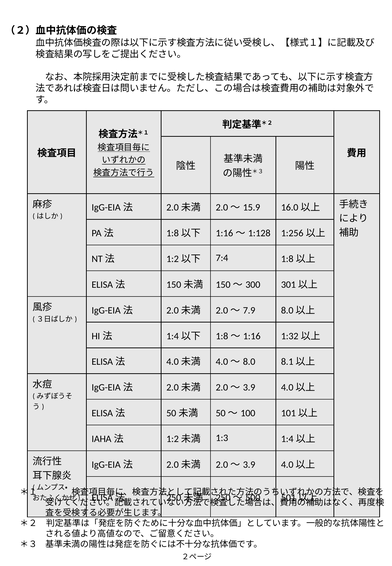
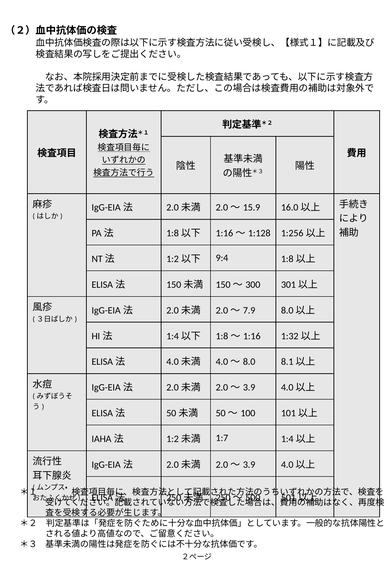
7:4: 7:4 -> 9:4
1:3: 1:3 -> 1:7
